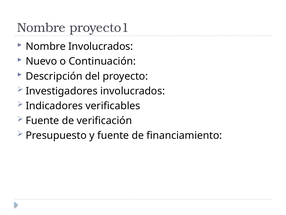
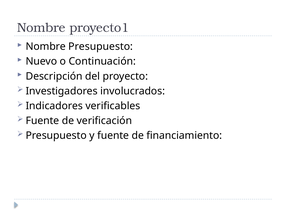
Nombre Involucrados: Involucrados -> Presupuesto
